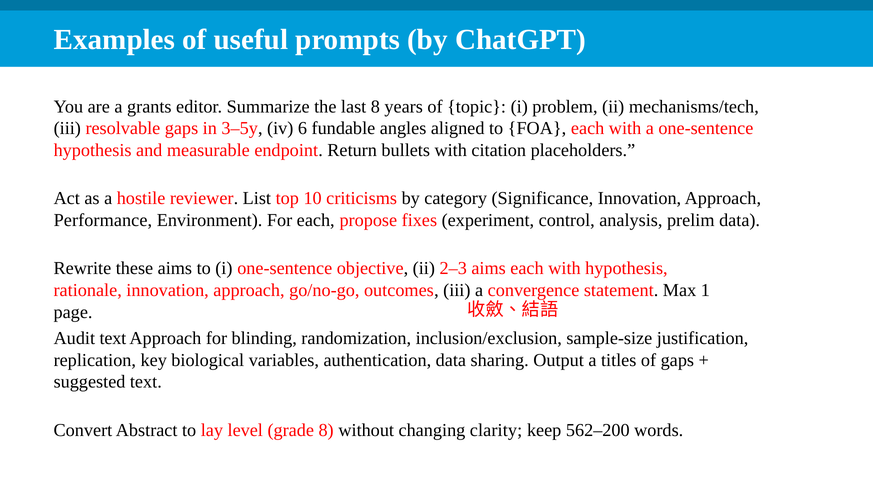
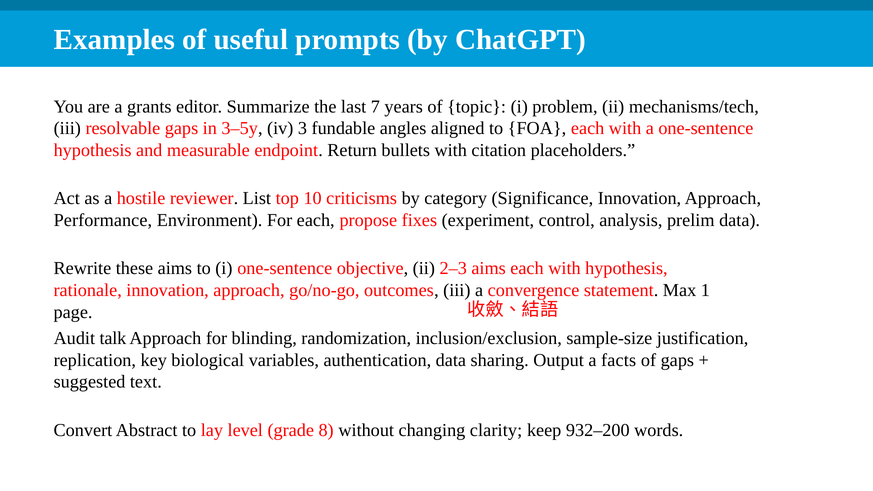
last 8: 8 -> 7
6: 6 -> 3
Audit text: text -> talk
titles: titles -> facts
562–200: 562–200 -> 932–200
